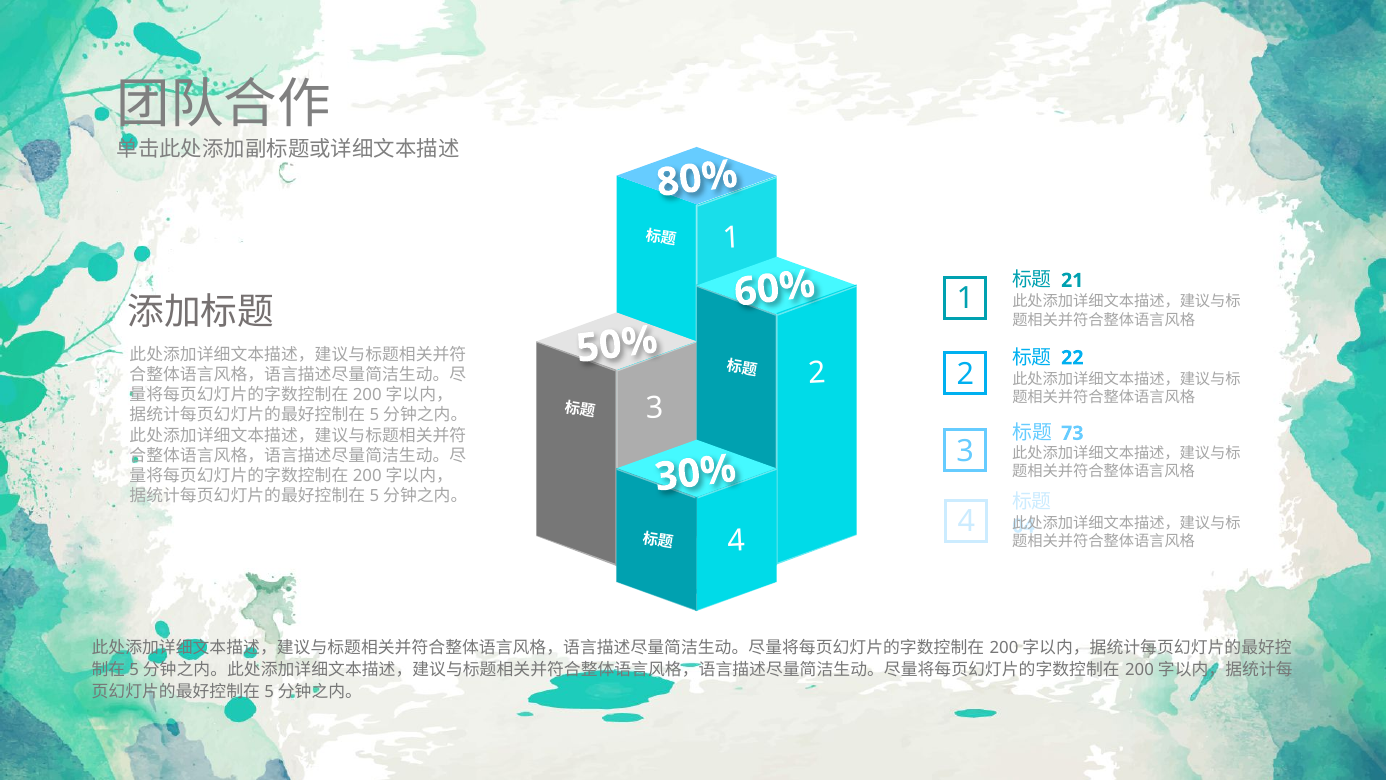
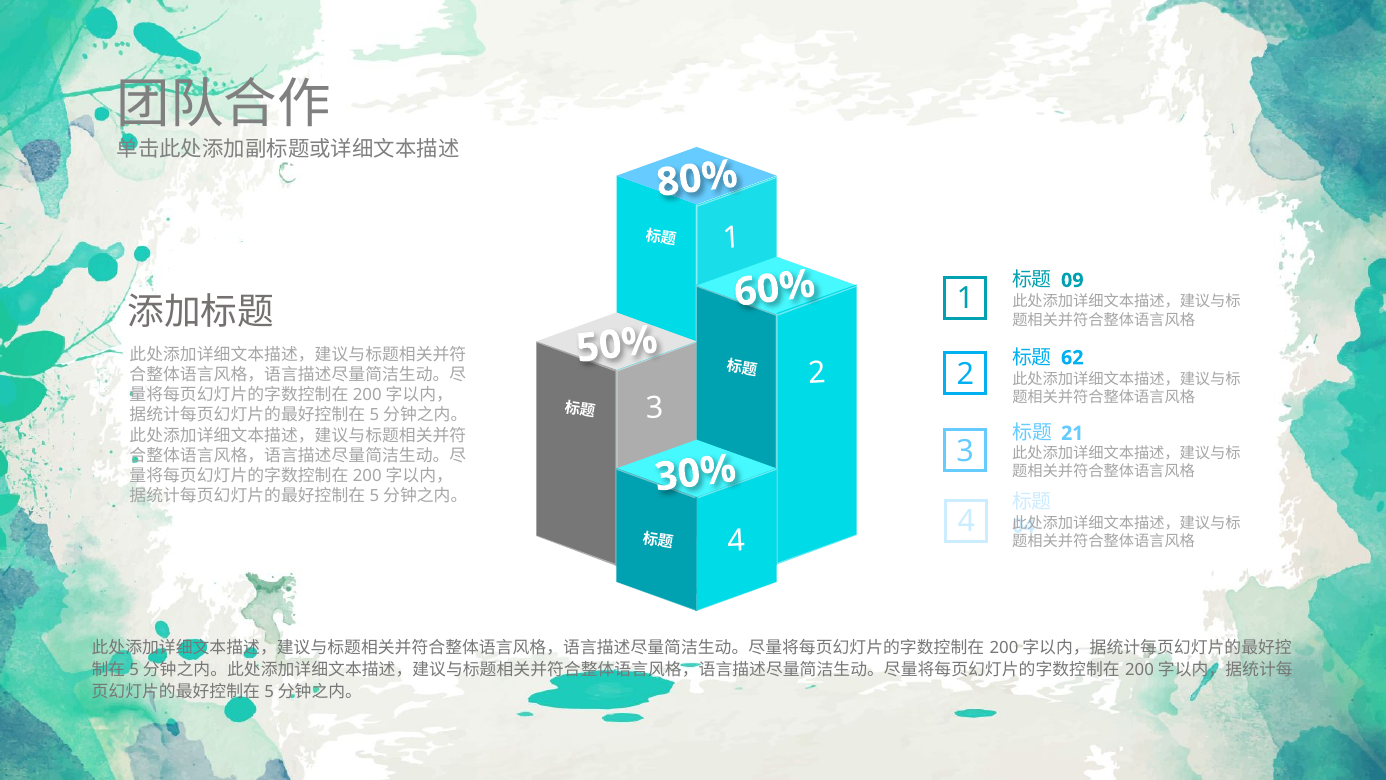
21: 21 -> 09
22: 22 -> 62
73: 73 -> 21
